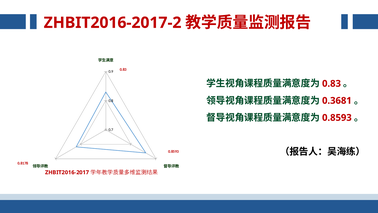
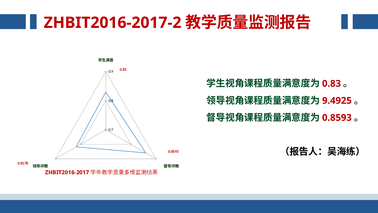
0.3681: 0.3681 -> 9.4925
